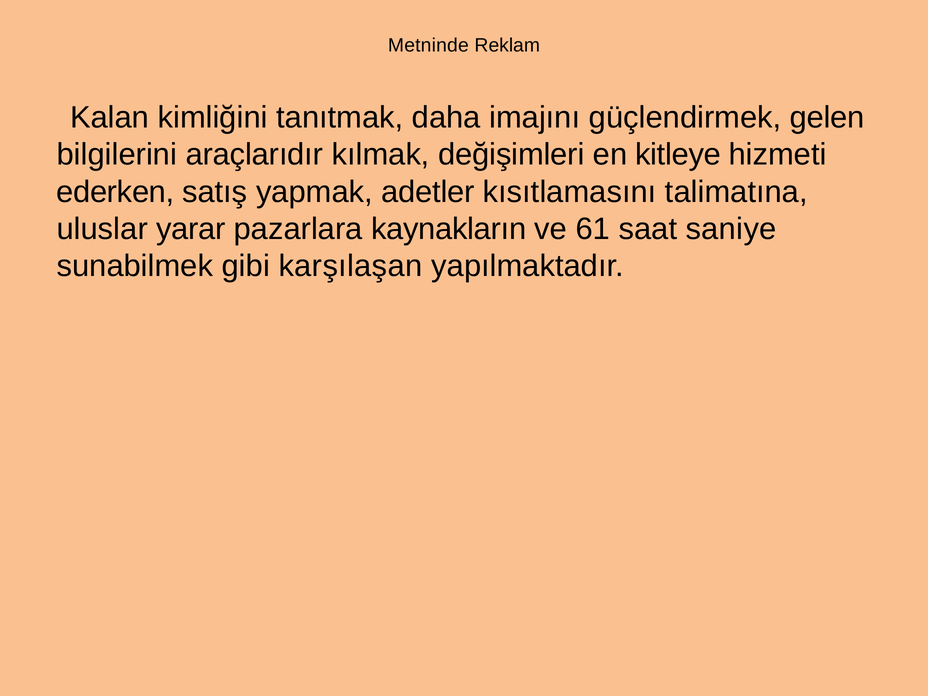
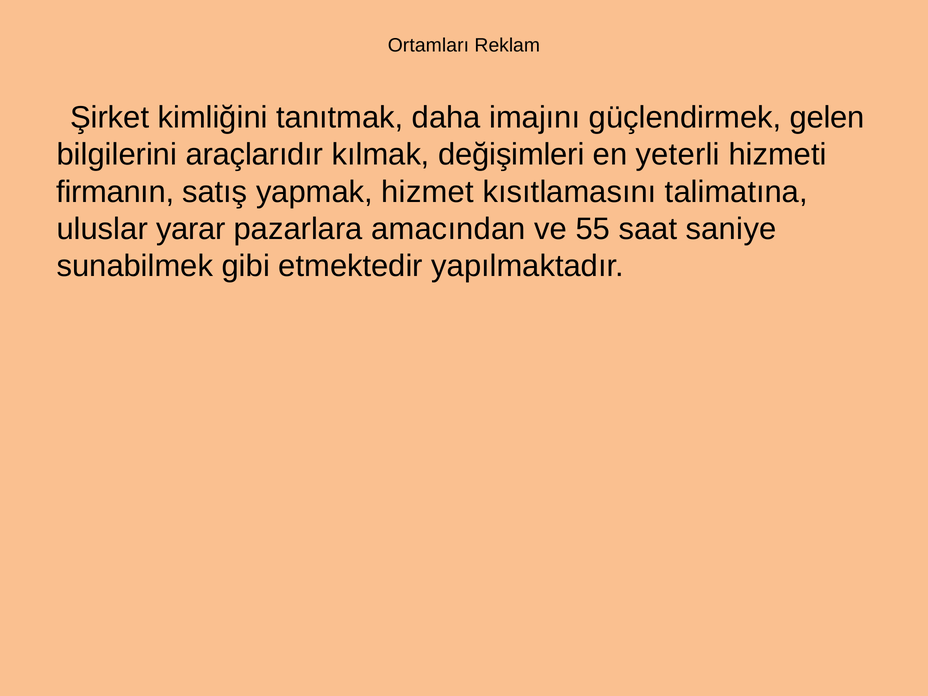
Metninde: Metninde -> Ortamları
Kalan: Kalan -> Şirket
kitleye: kitleye -> yeterli
ederken: ederken -> firmanın
adetler: adetler -> hizmet
kaynakların: kaynakların -> amacından
61: 61 -> 55
karşılaşan: karşılaşan -> etmektedir
